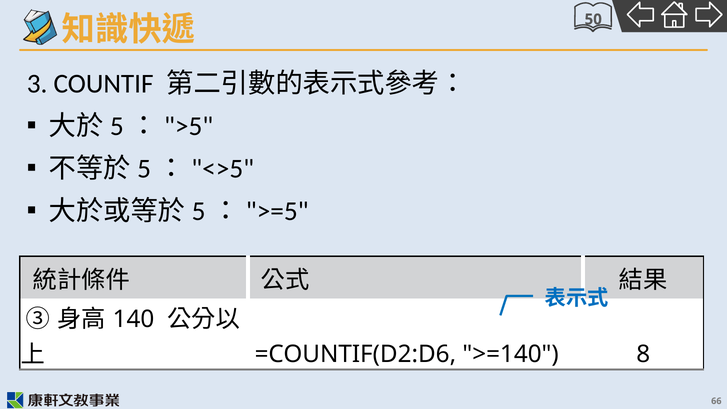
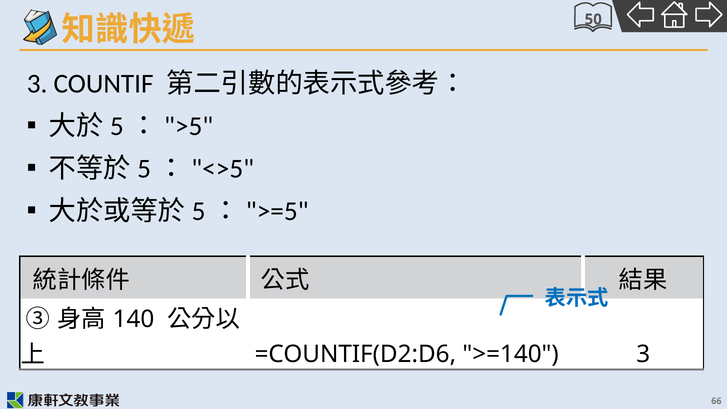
>=140 8: 8 -> 3
